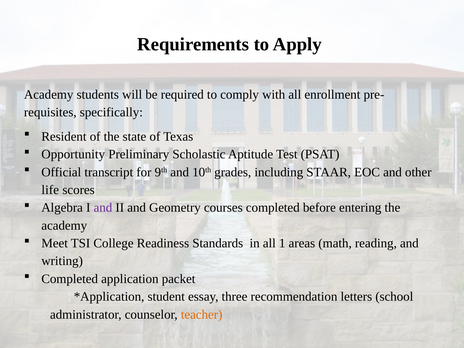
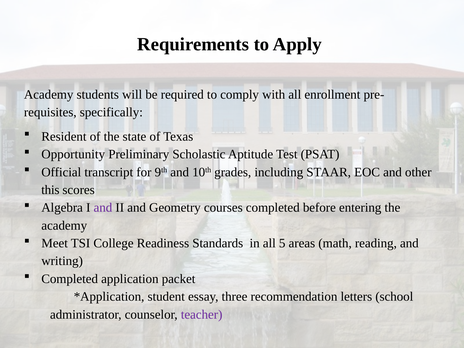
life: life -> this
1: 1 -> 5
teacher colour: orange -> purple
